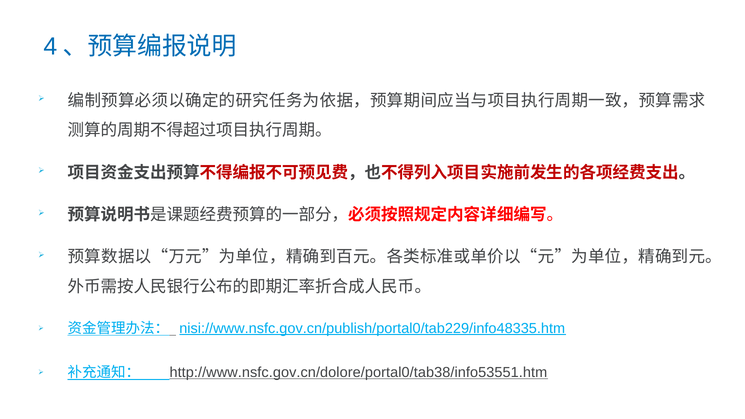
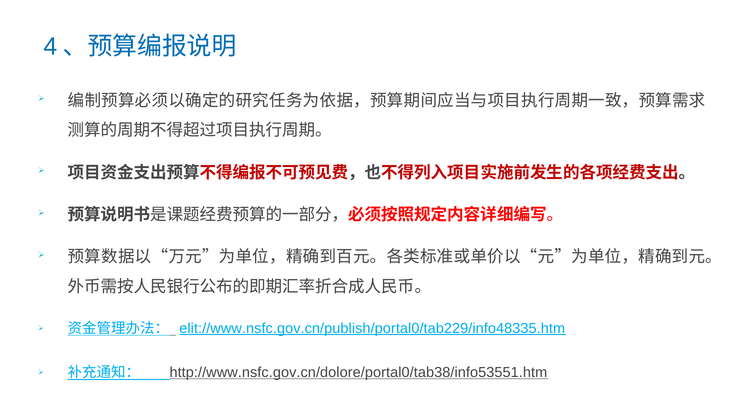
nisi://www.nsfc.gov.cn/publish/portal0/tab229/info48335.htm: nisi://www.nsfc.gov.cn/publish/portal0/tab229/info48335.htm -> elit://www.nsfc.gov.cn/publish/portal0/tab229/info48335.htm
